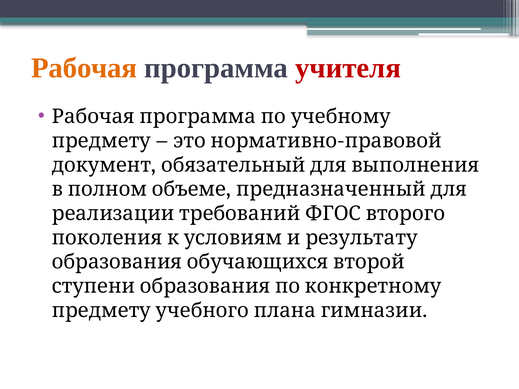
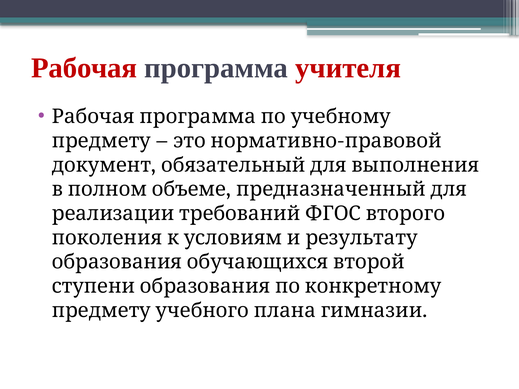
Рабочая colour: orange -> red
